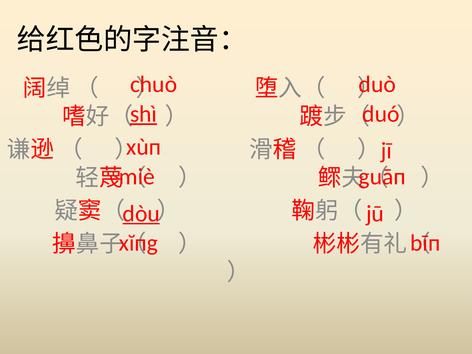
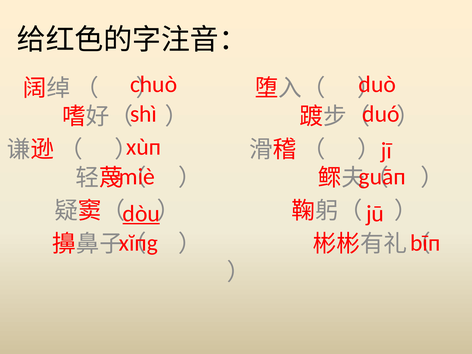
shì underline: present -> none
